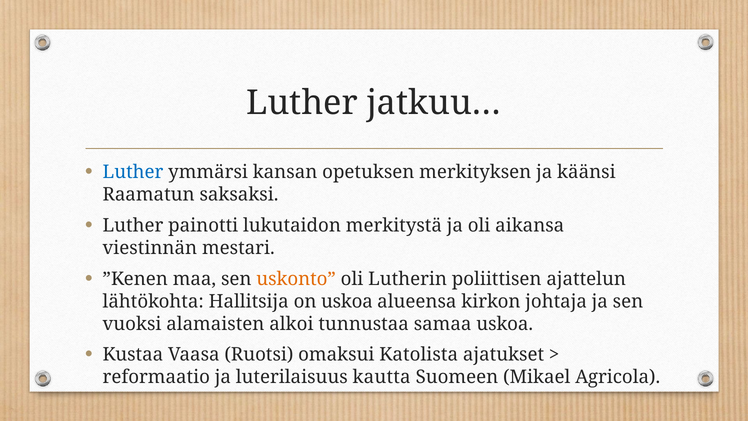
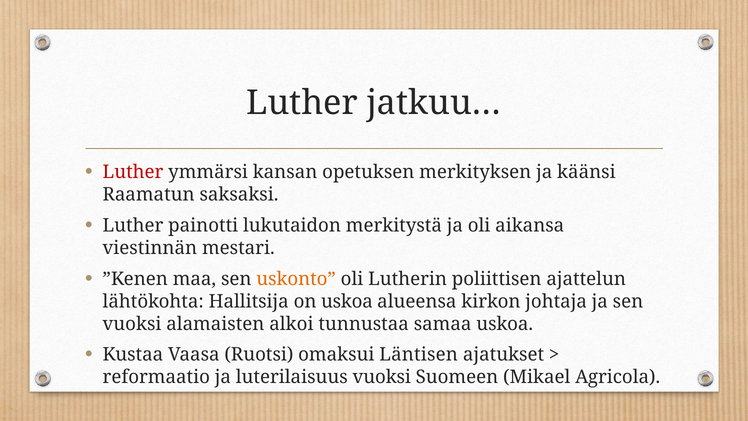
Luther at (133, 172) colour: blue -> red
Katolista: Katolista -> Läntisen
luterilaisuus kautta: kautta -> vuoksi
